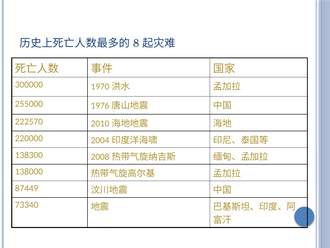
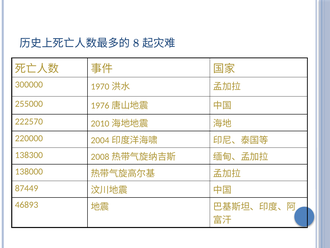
73340: 73340 -> 46893
